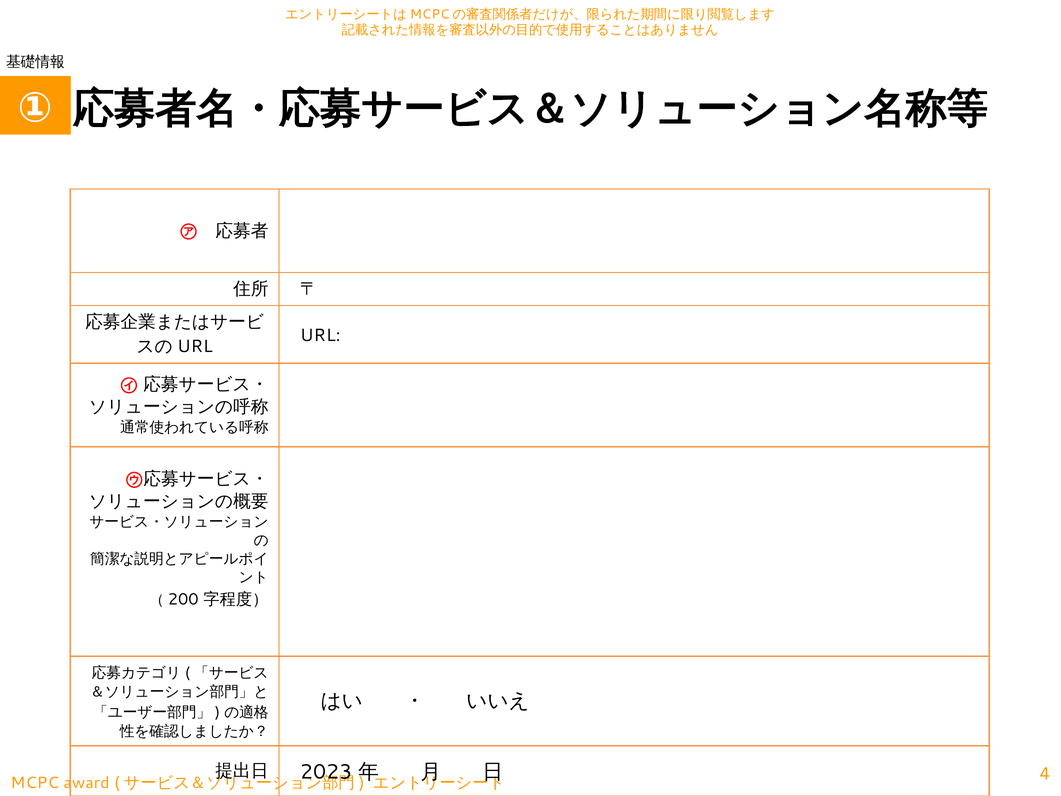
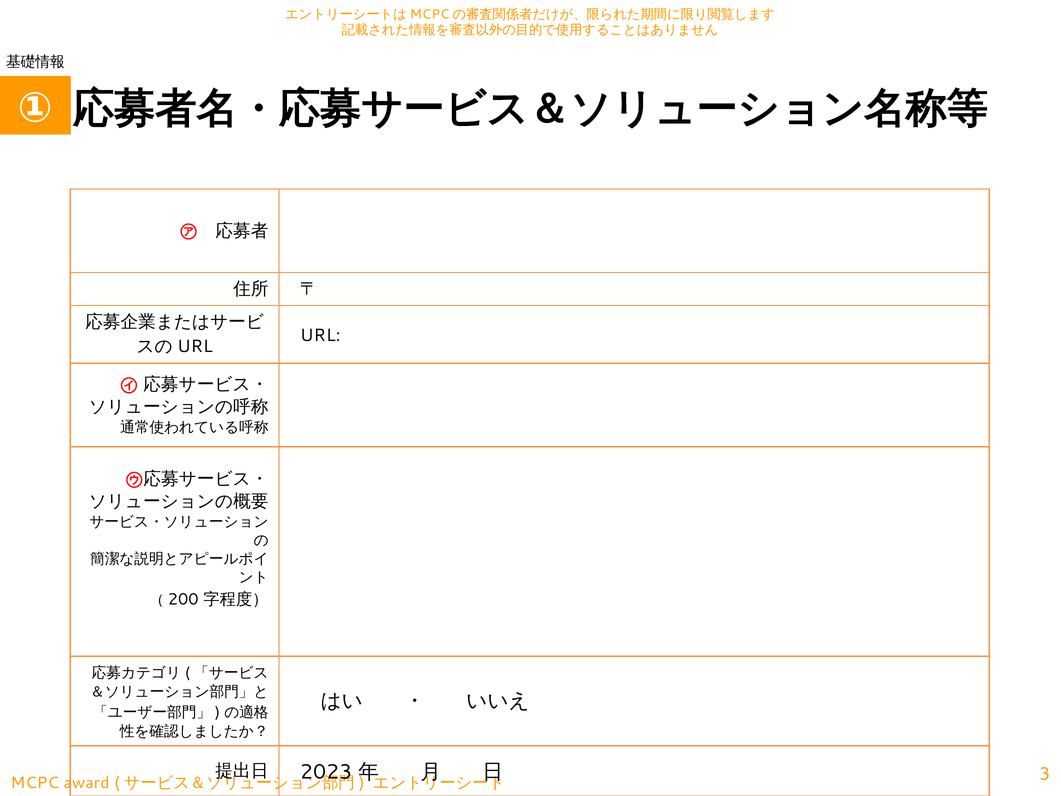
4: 4 -> 3
